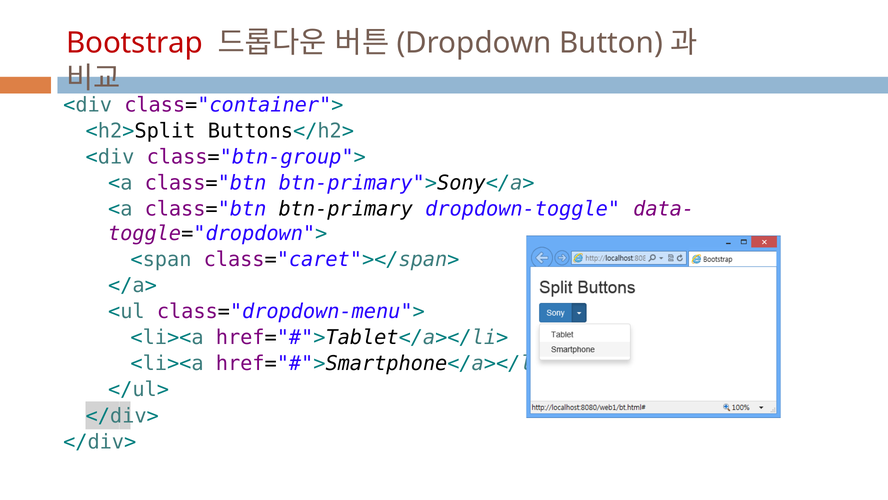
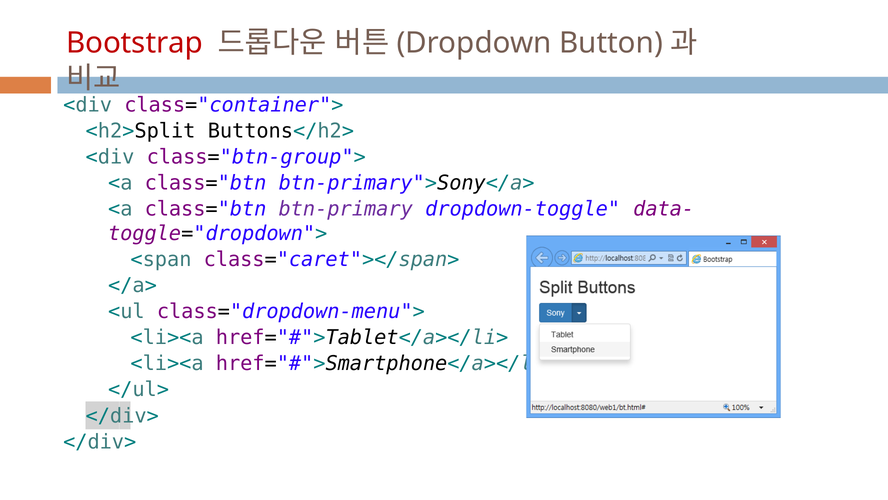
btn-primary colour: black -> purple
